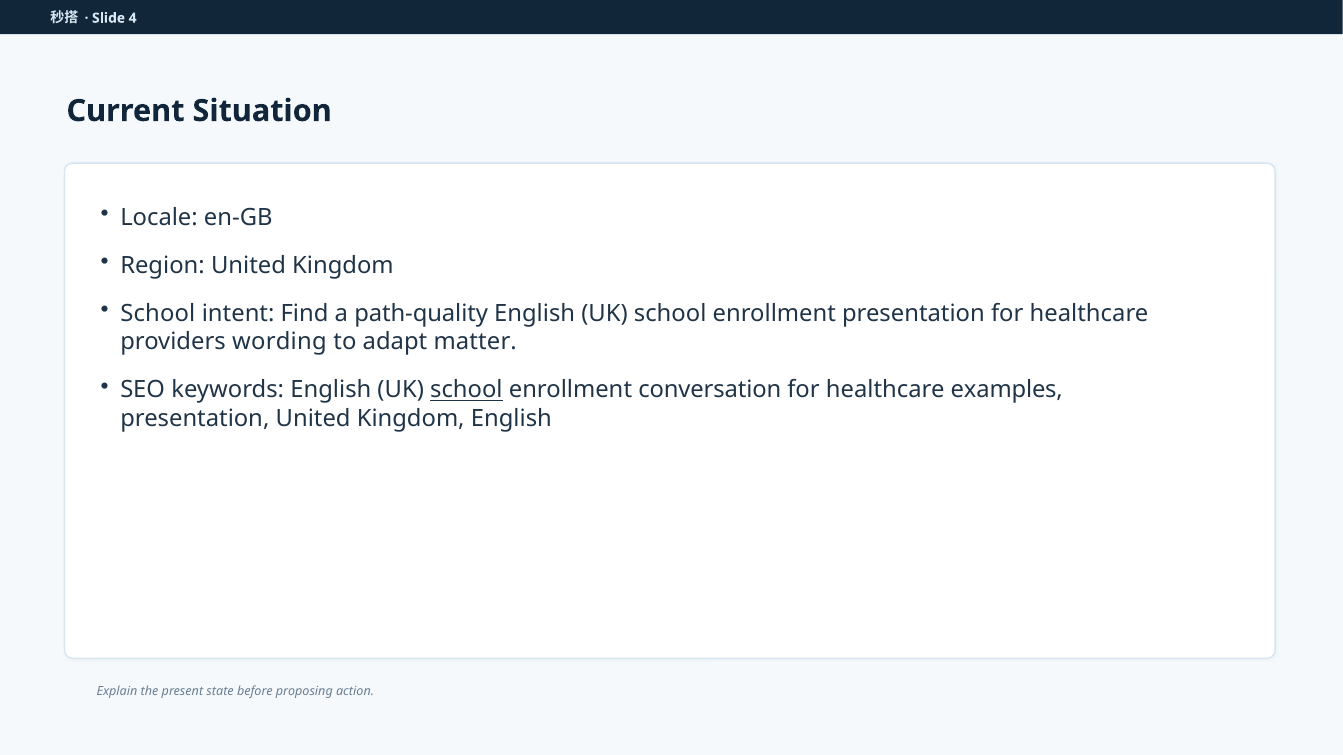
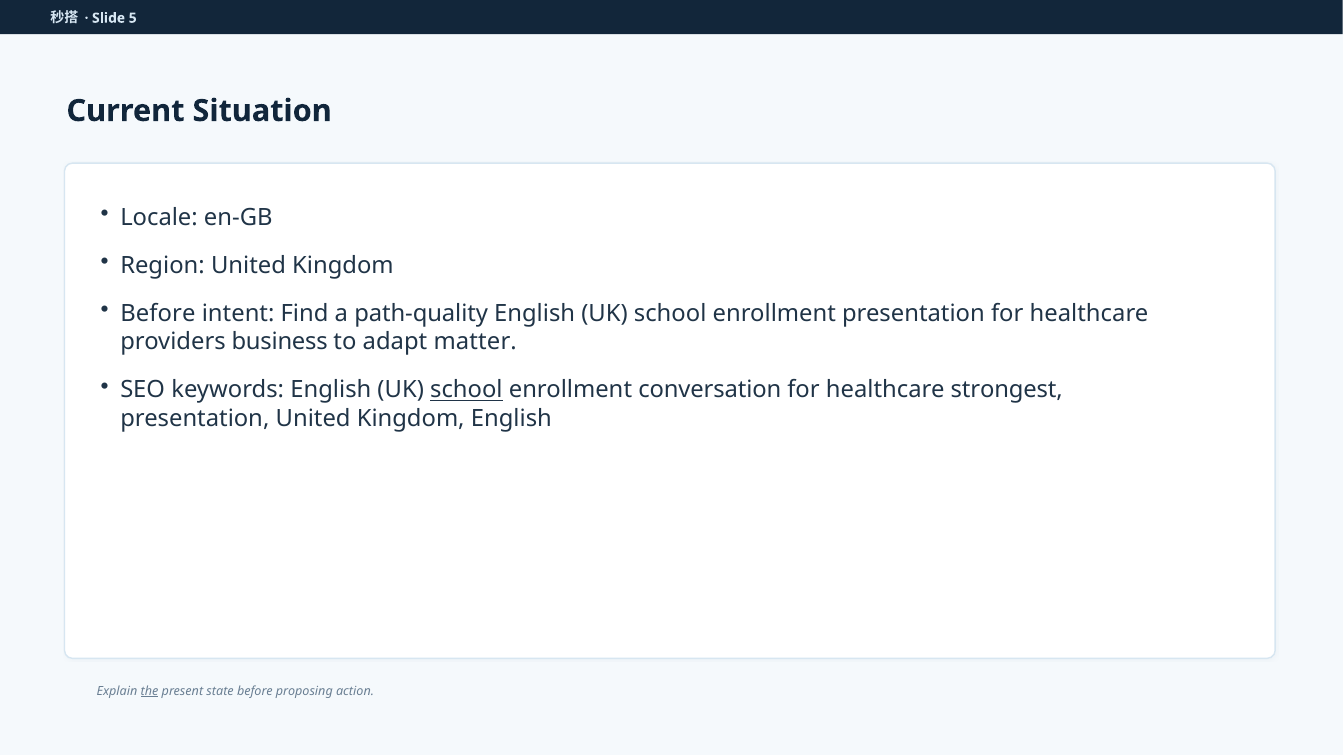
4: 4 -> 5
School at (158, 314): School -> Before
wording: wording -> business
examples: examples -> strongest
the underline: none -> present
